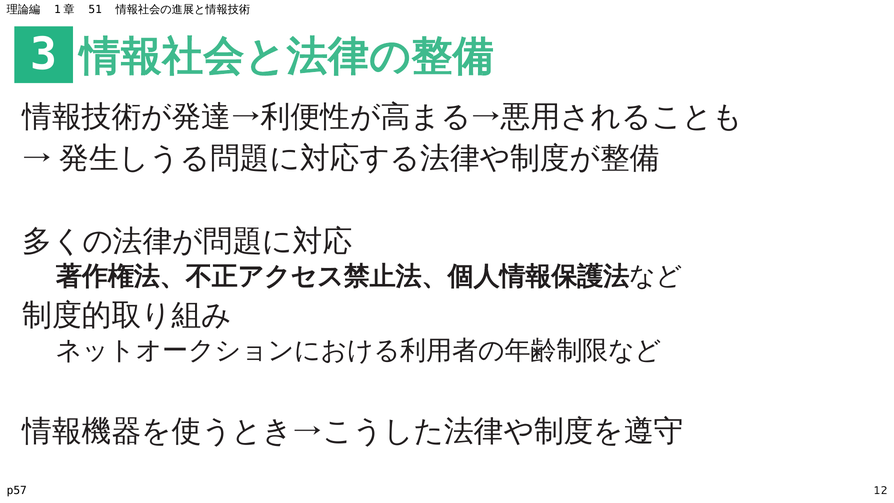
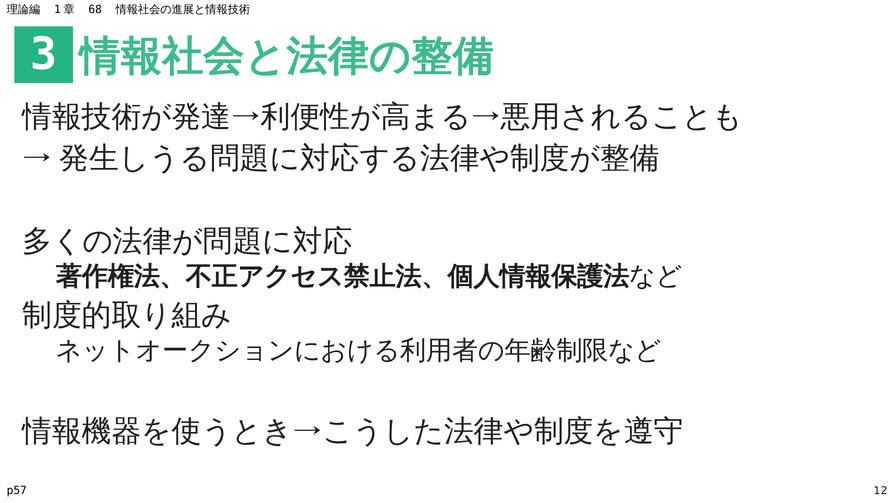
51: 51 -> 68
